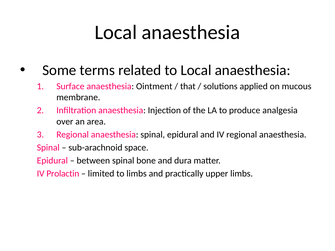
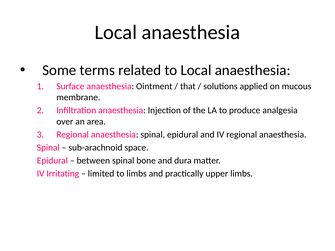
Prolactin: Prolactin -> Irritating
